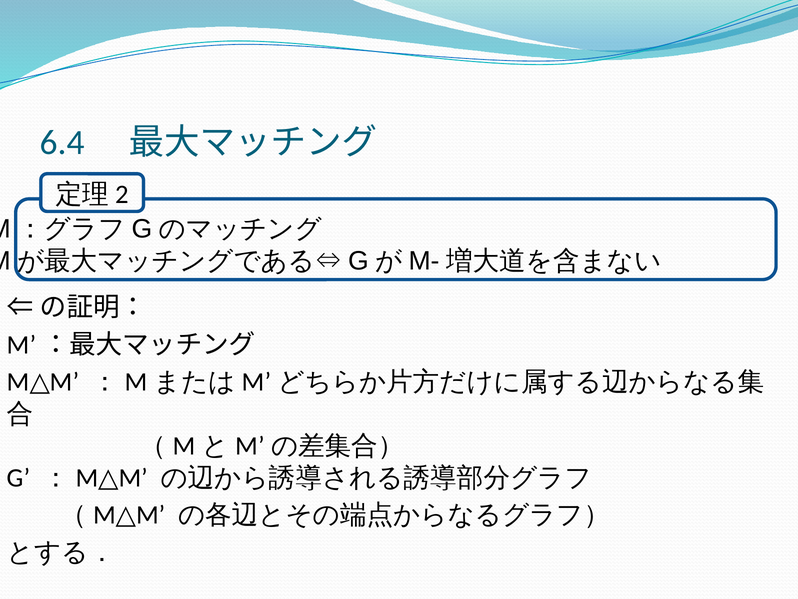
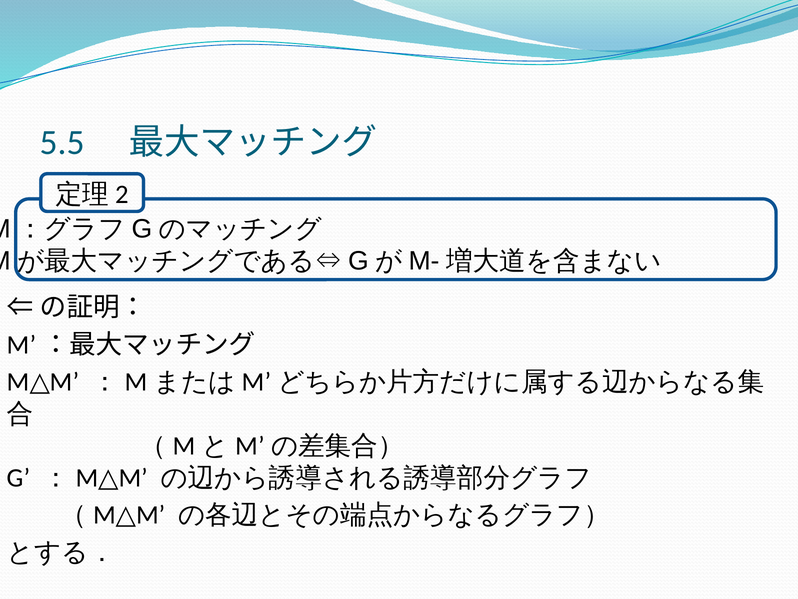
6.4: 6.4 -> 5.5
